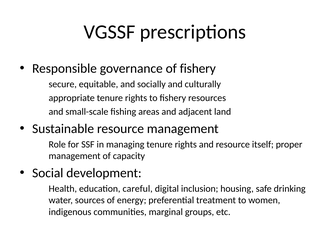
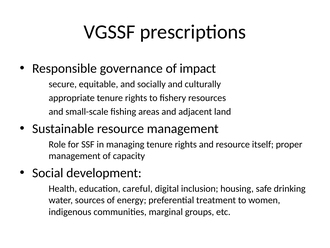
of fishery: fishery -> impact
